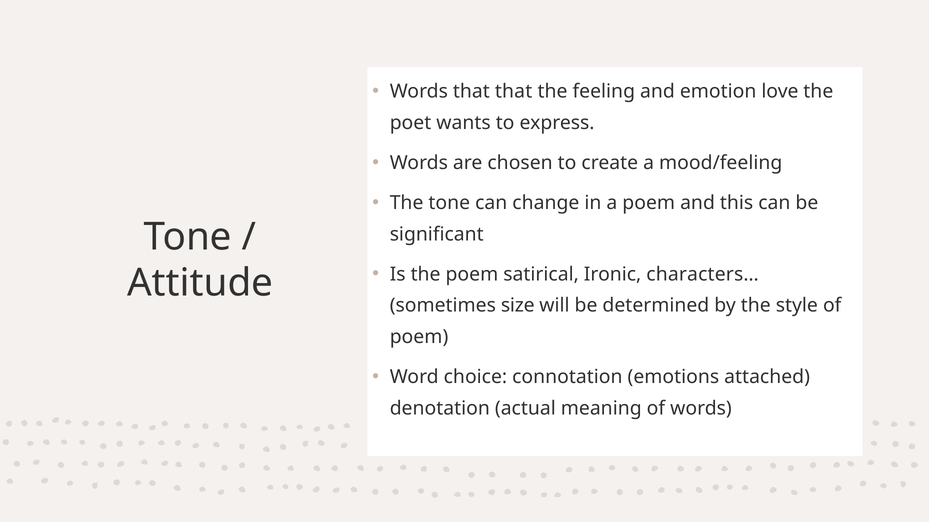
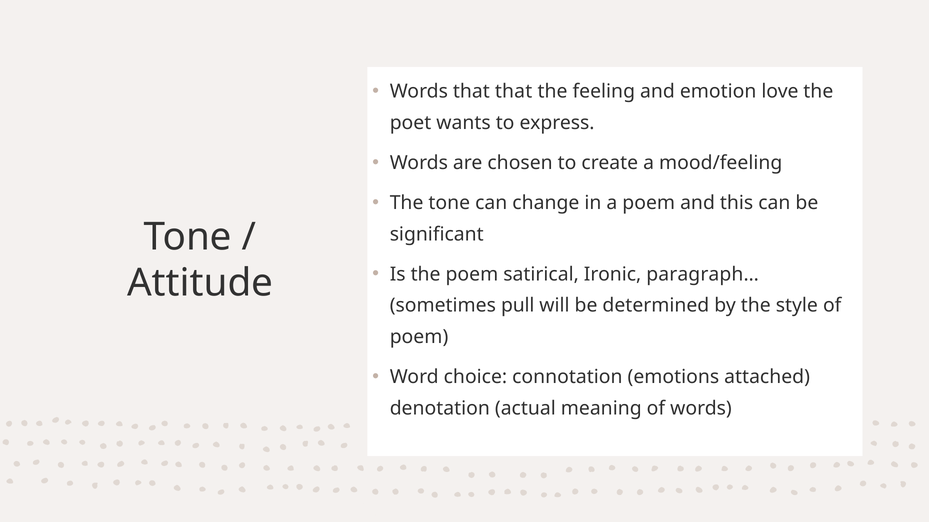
characters…: characters… -> paragraph…
size: size -> pull
